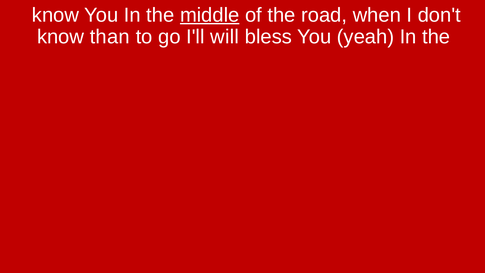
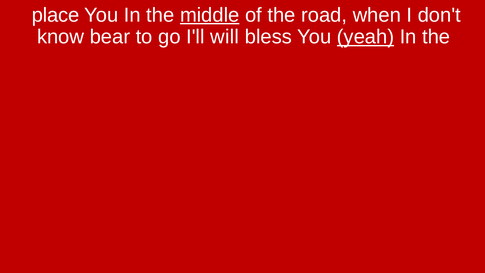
know at (55, 15): know -> place
than: than -> bear
yeah underline: none -> present
